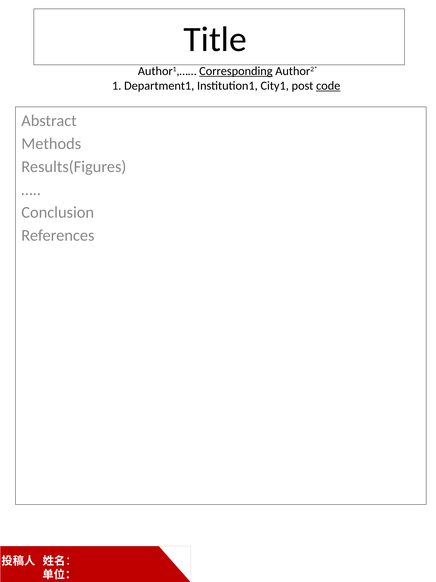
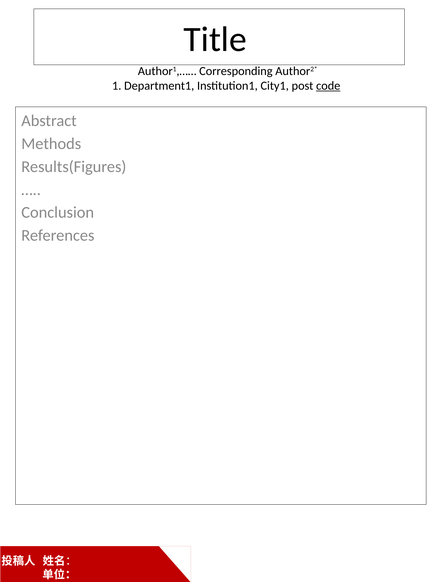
Corresponding underline: present -> none
